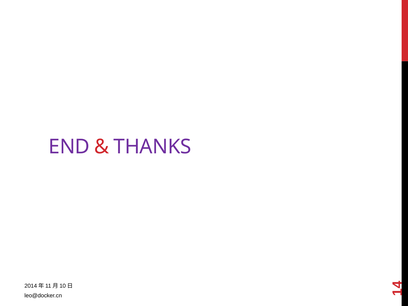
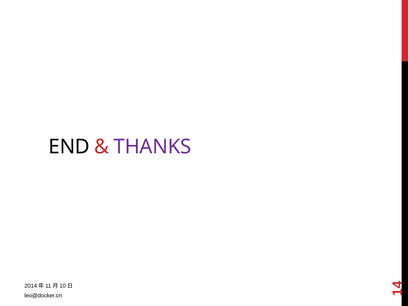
END colour: purple -> black
